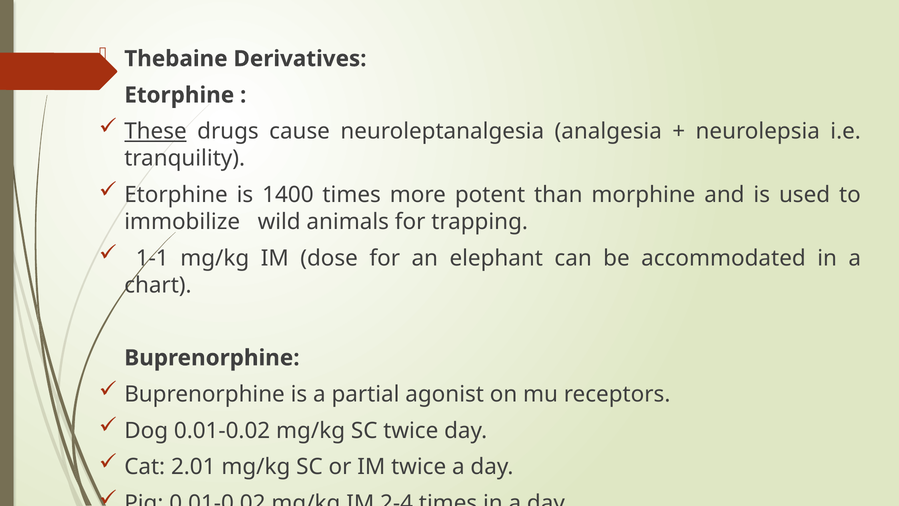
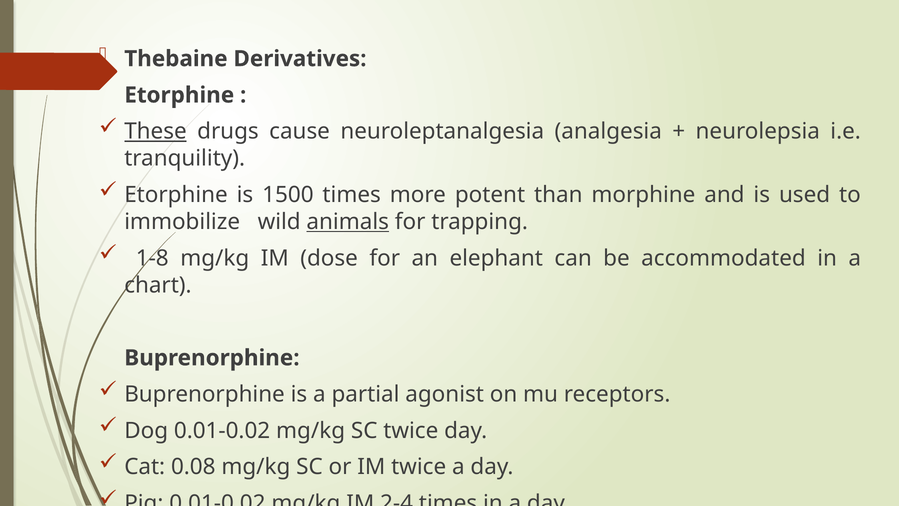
1400: 1400 -> 1500
animals underline: none -> present
1-1: 1-1 -> 1-8
2.01: 2.01 -> 0.08
